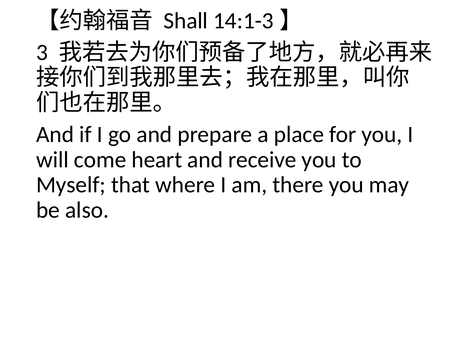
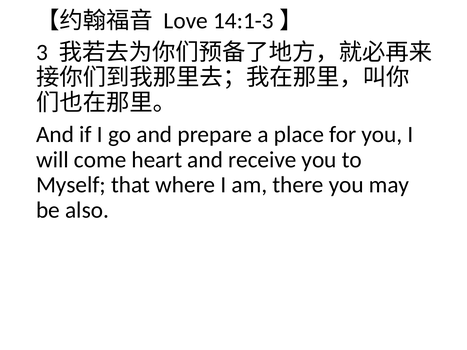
Shall: Shall -> Love
